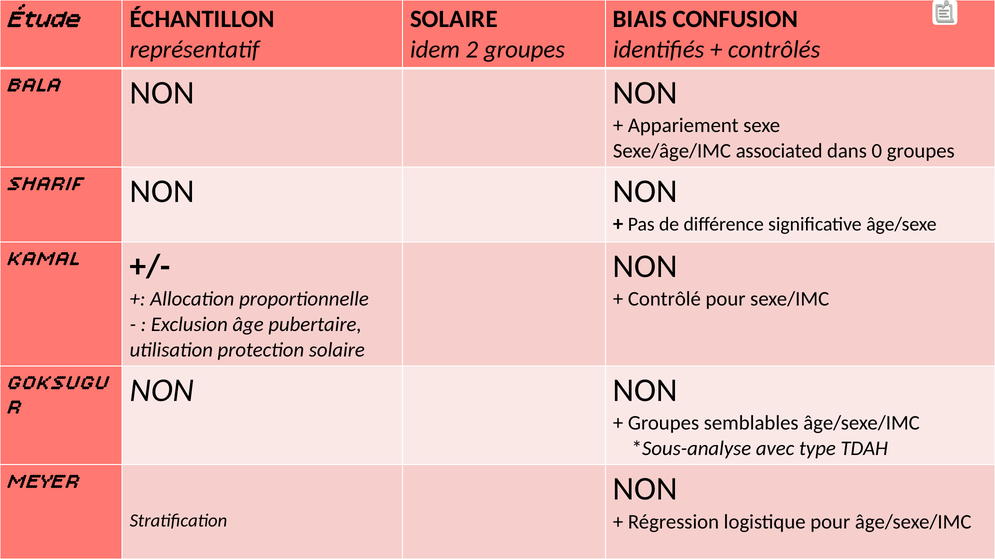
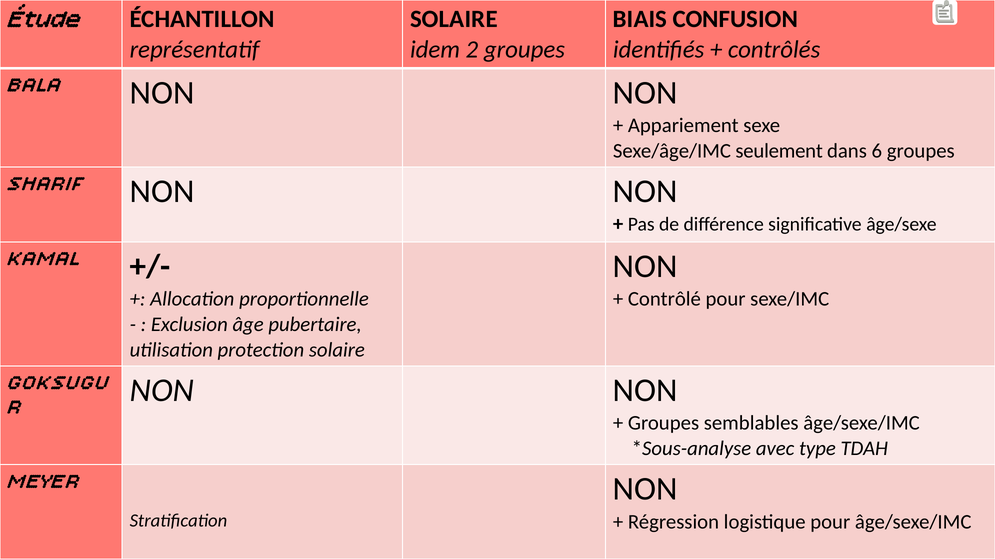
associated: associated -> seulement
0: 0 -> 6
